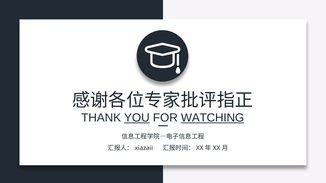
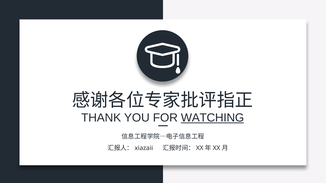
YOU underline: present -> none
